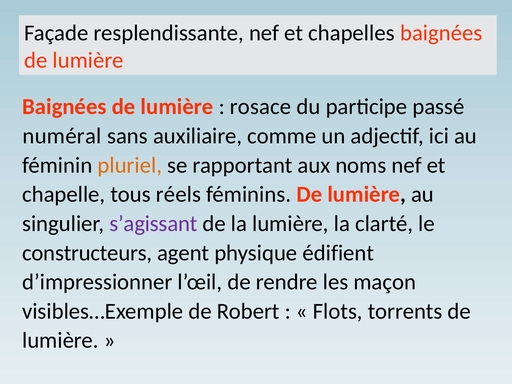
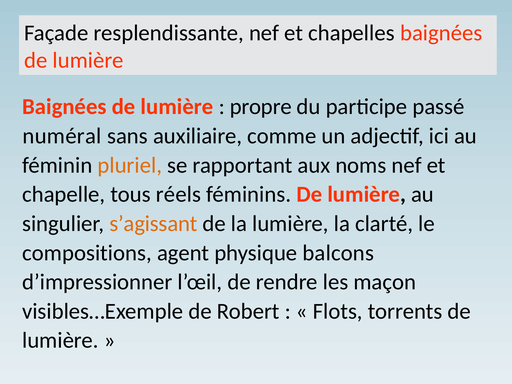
rosace: rosace -> propre
s’agissant colour: purple -> orange
constructeurs: constructeurs -> compositions
édifient: édifient -> balcons
